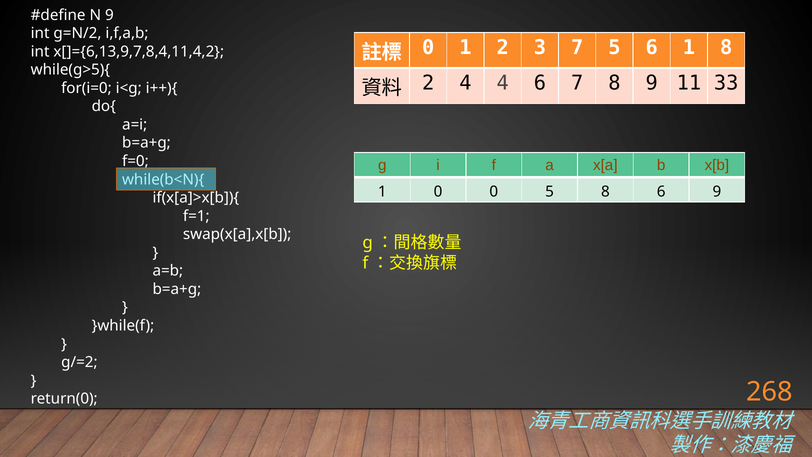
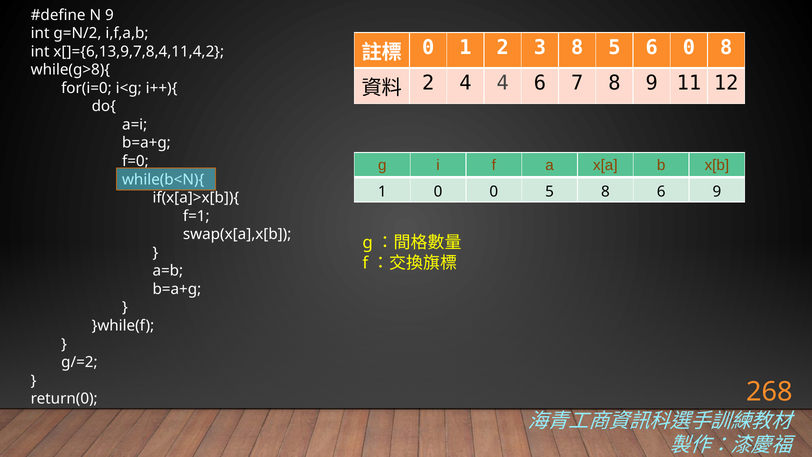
3 7: 7 -> 8
6 1: 1 -> 0
while(g>5){: while(g>5){ -> while(g>8){
33: 33 -> 12
